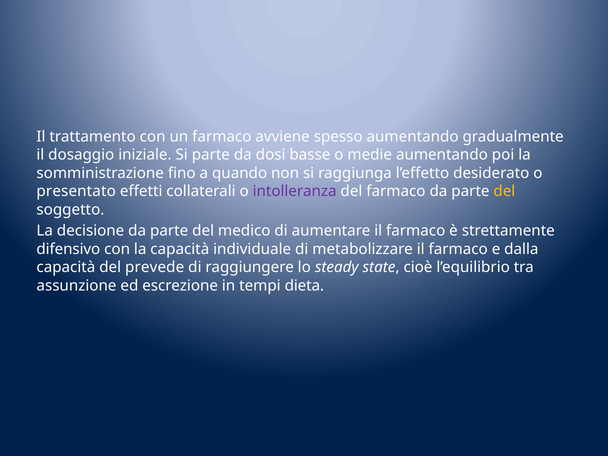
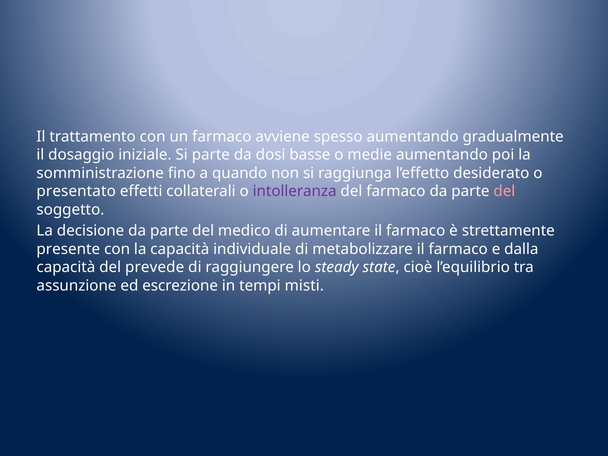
del at (504, 191) colour: yellow -> pink
difensivo: difensivo -> presente
dieta: dieta -> misti
